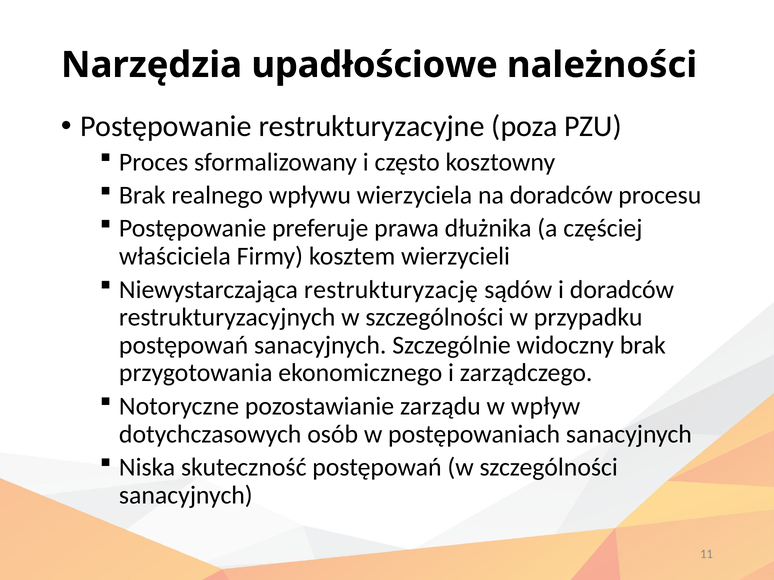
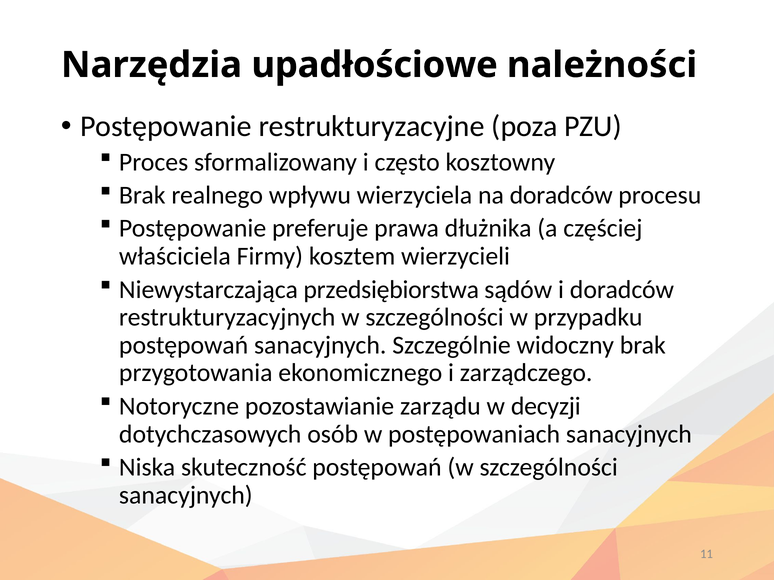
restrukturyzację: restrukturyzację -> przedsiębiorstwa
wpływ: wpływ -> decyzji
